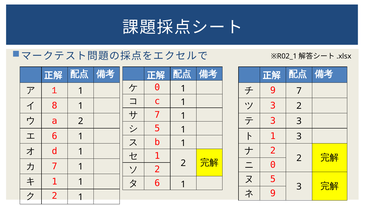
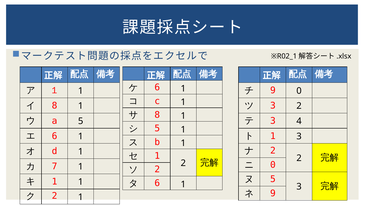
0 at (157, 88): 0 -> 6
9 7: 7 -> 0
7 at (157, 115): 7 -> 8
a 2: 2 -> 5
3 3: 3 -> 4
